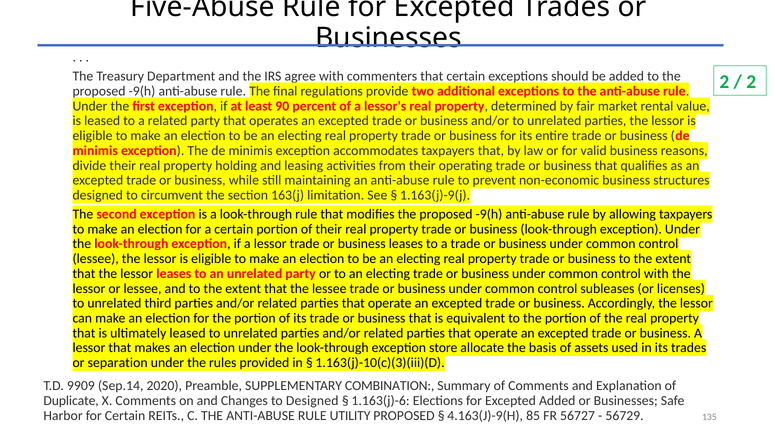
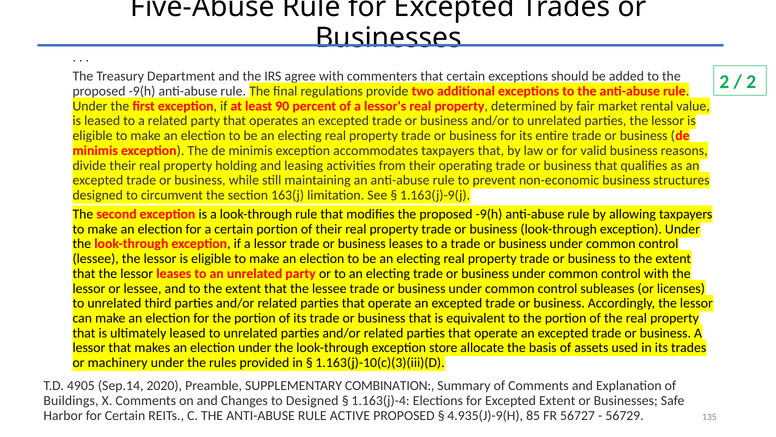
separation: separation -> machinery
9909: 9909 -> 4905
Duplicate: Duplicate -> Buildings
1.163(j)-6: 1.163(j)-6 -> 1.163(j)-4
Excepted Added: Added -> Extent
UTILITY: UTILITY -> ACTIVE
4.163(J)-9(H: 4.163(J)-9(H -> 4.935(J)-9(H
